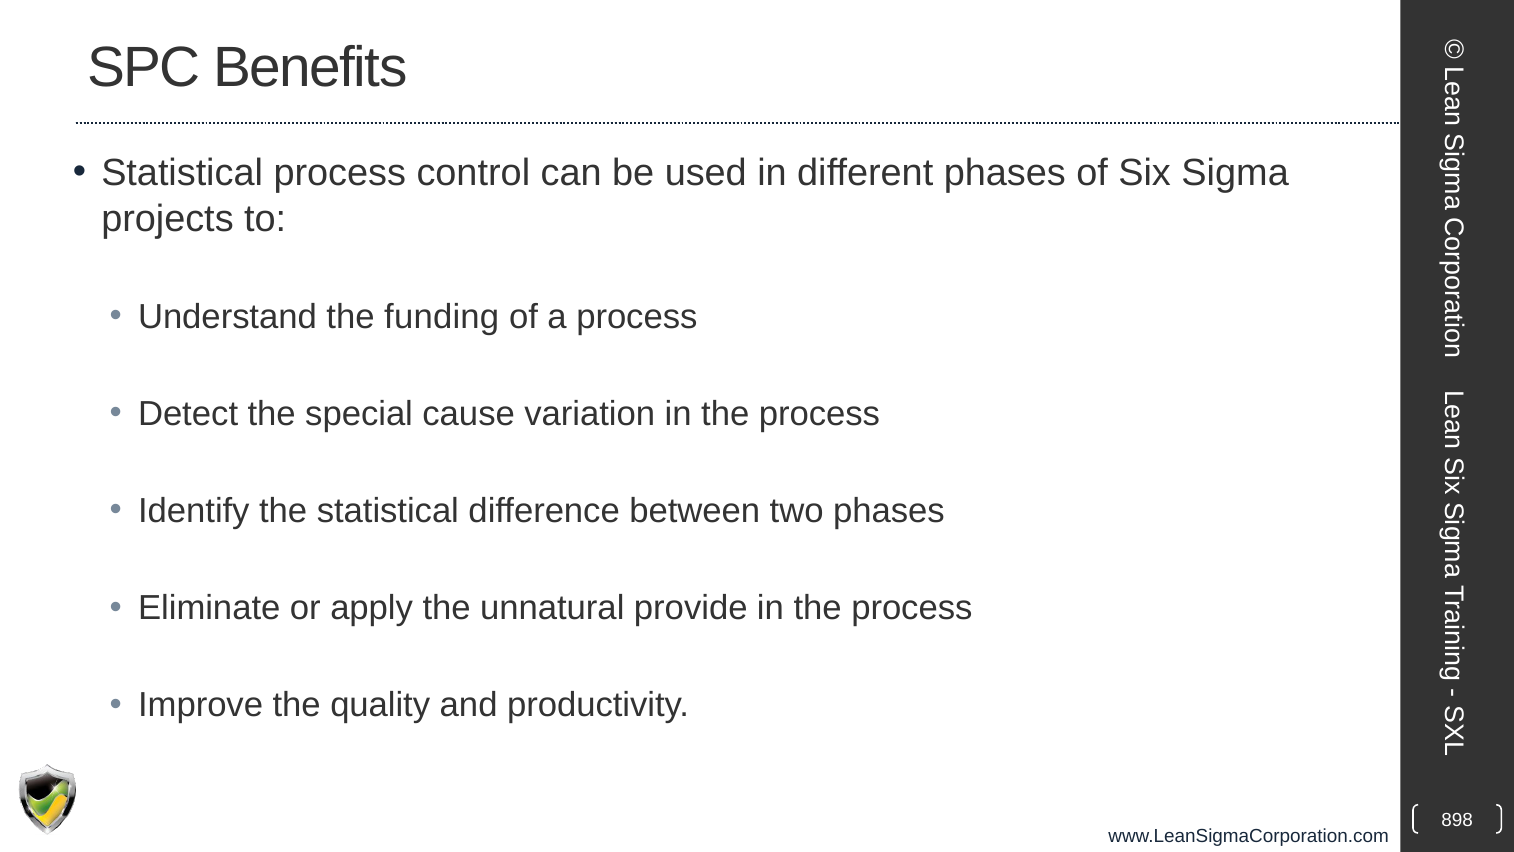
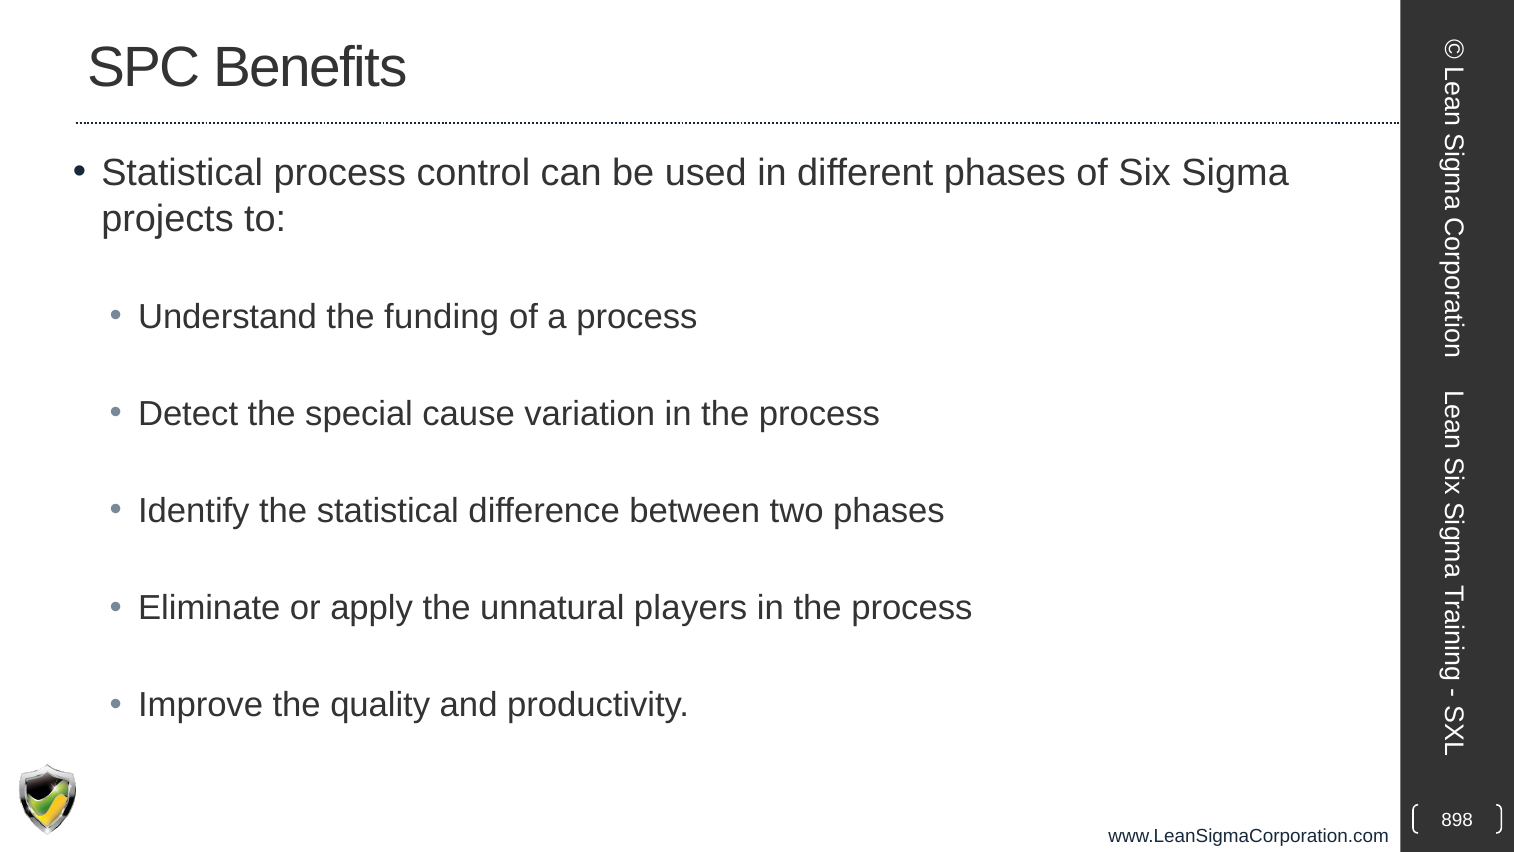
provide: provide -> players
